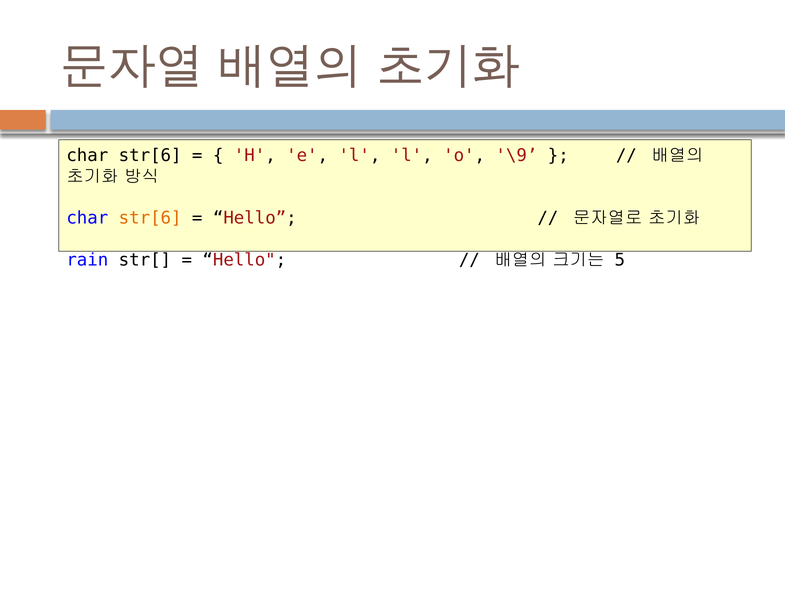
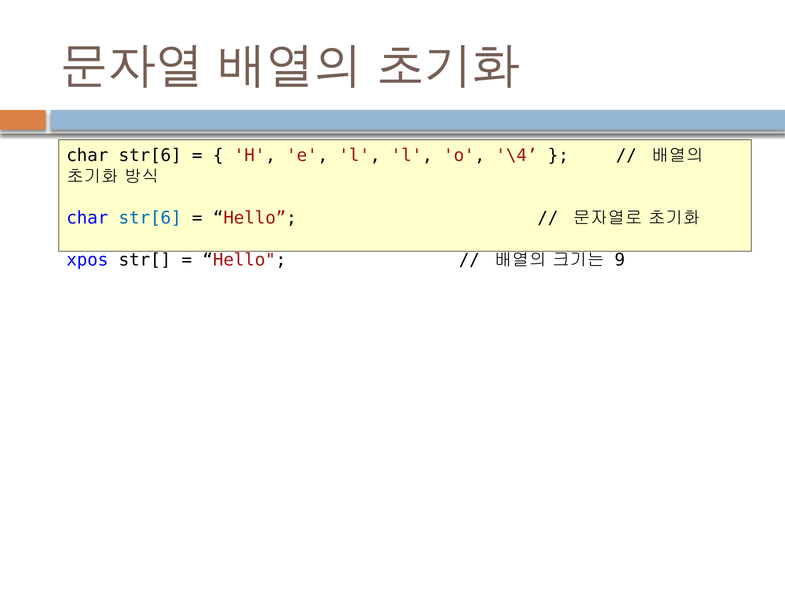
\9: \9 -> \4
str[6 at (150, 218) colour: orange -> blue
rain: rain -> xpos
5: 5 -> 9
